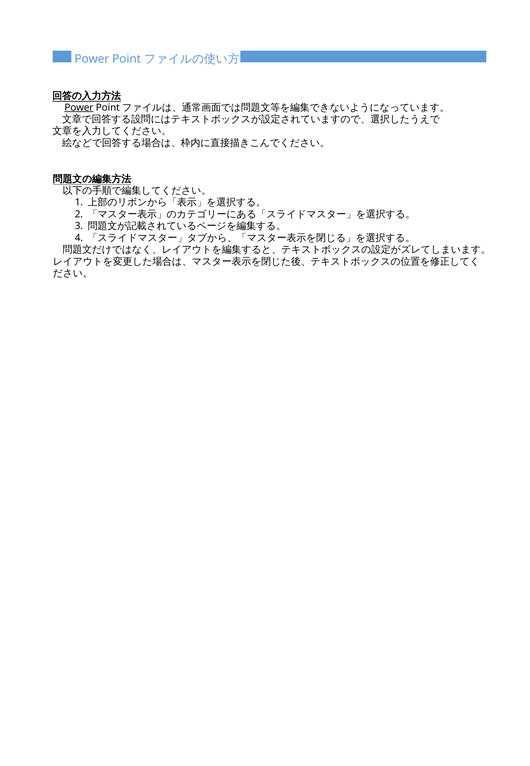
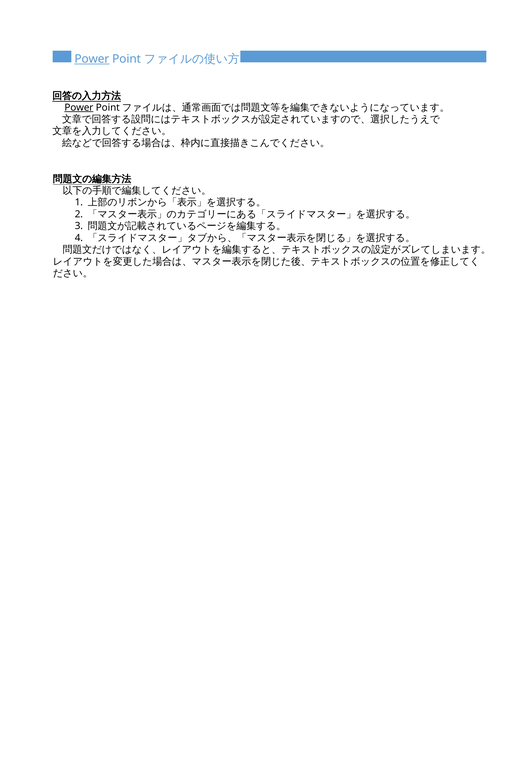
Power at (92, 59) underline: none -> present
